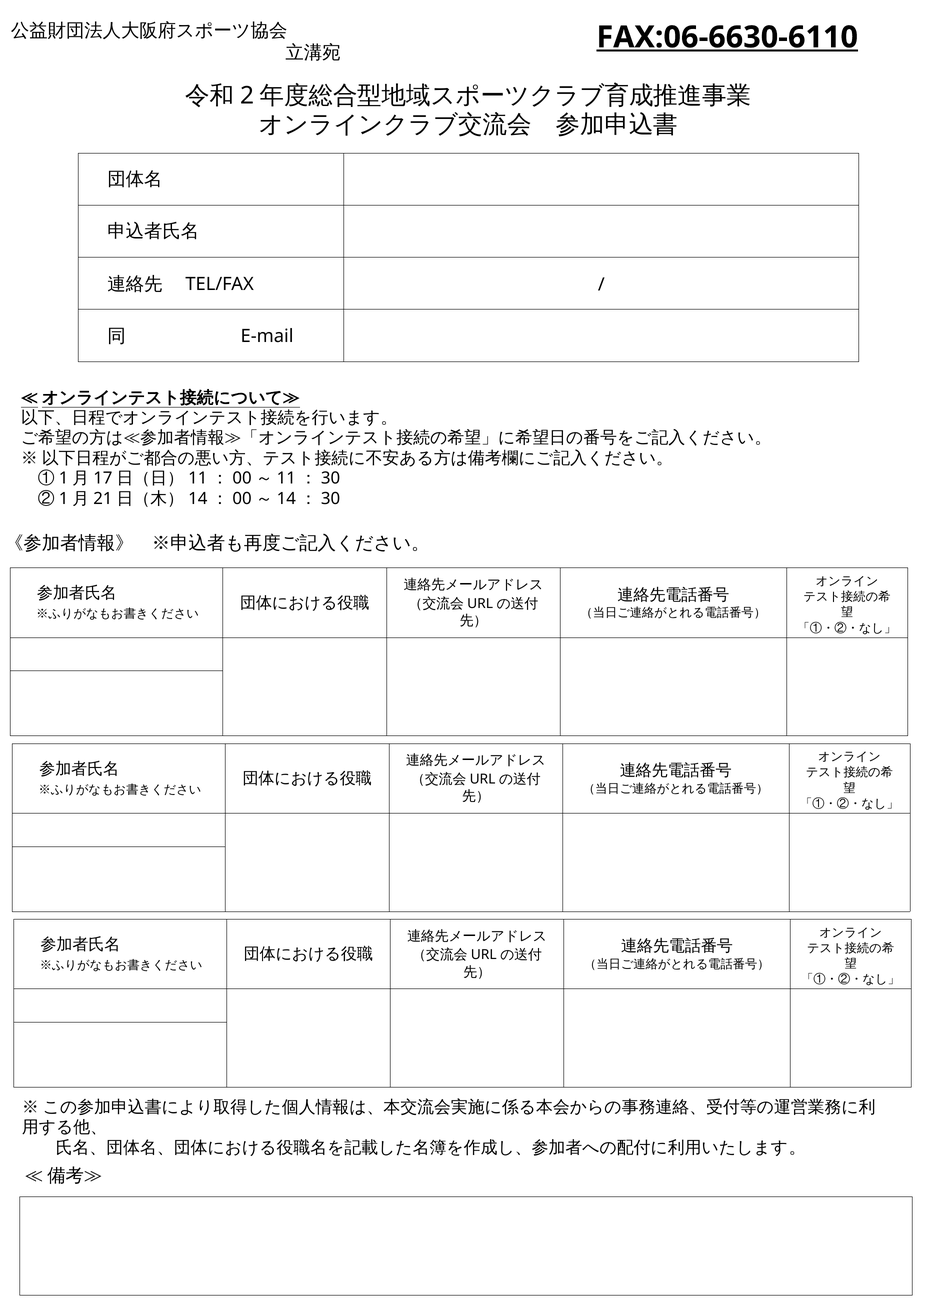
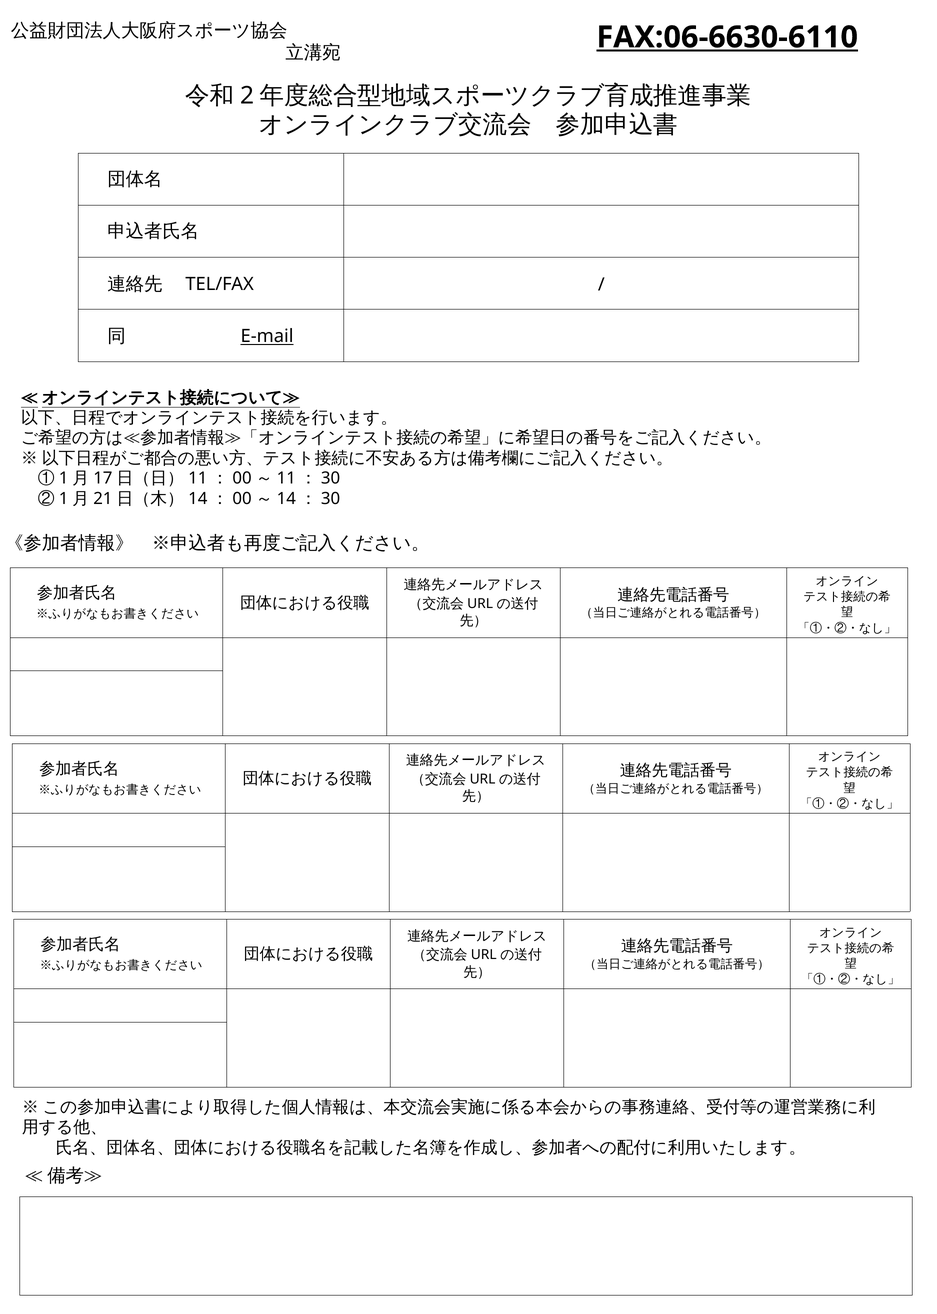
E-mail underline: none -> present
